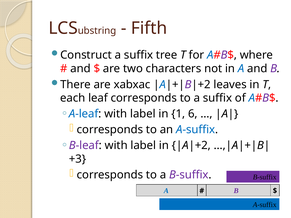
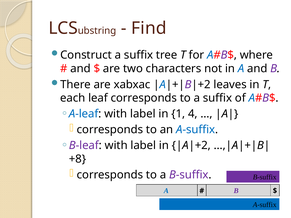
Fifth: Fifth -> Find
6: 6 -> 4
+3: +3 -> +8
